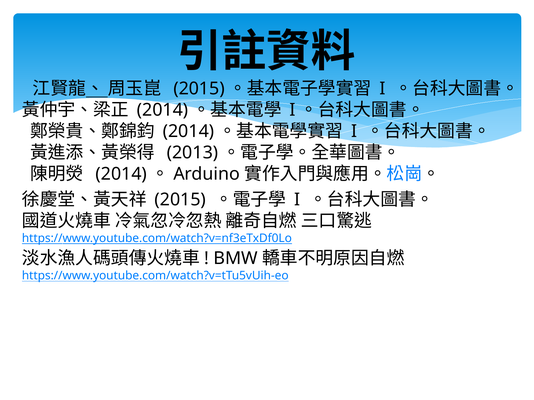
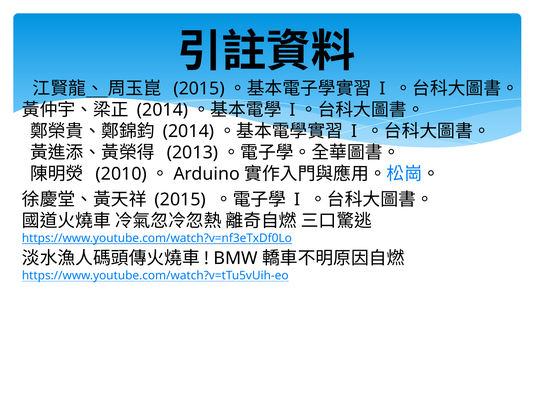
2014 at (121, 174): 2014 -> 2010
